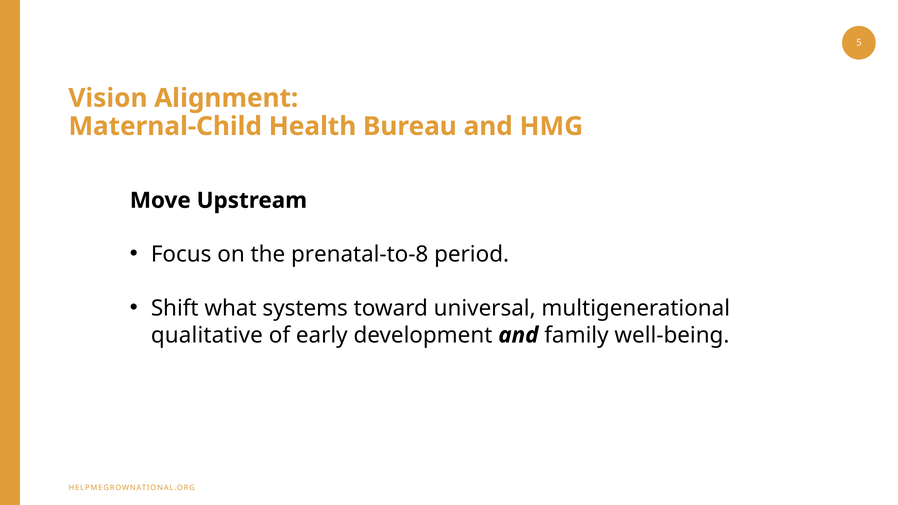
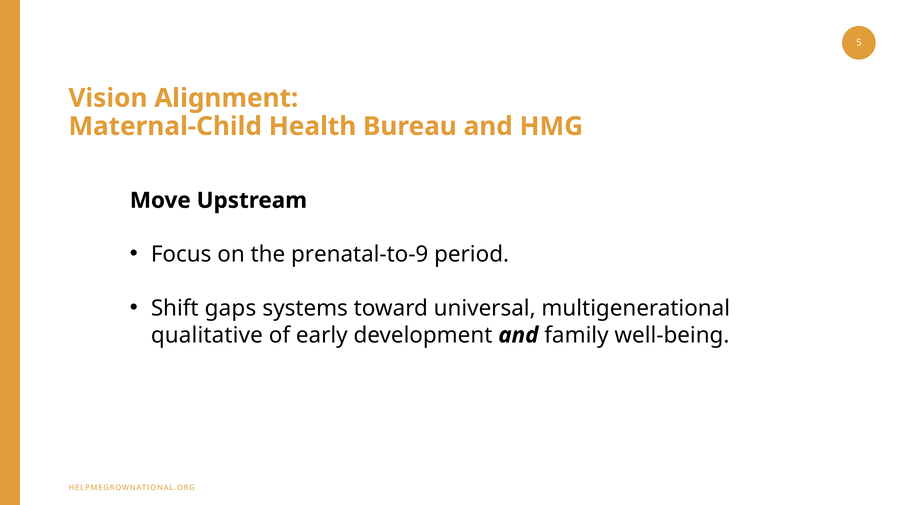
prenatal-to-8: prenatal-to-8 -> prenatal-to-9
what: what -> gaps
